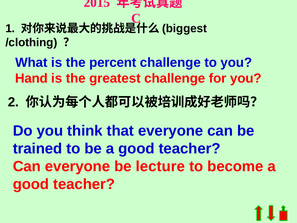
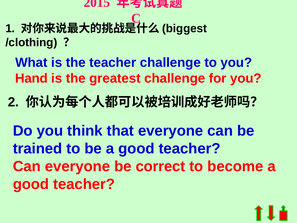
the percent: percent -> teacher
lecture: lecture -> correct
